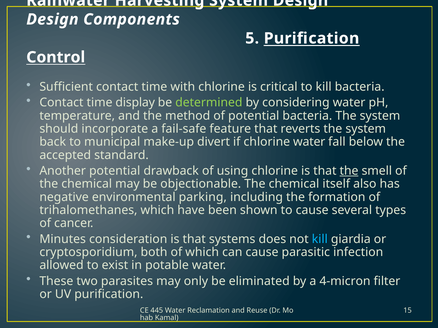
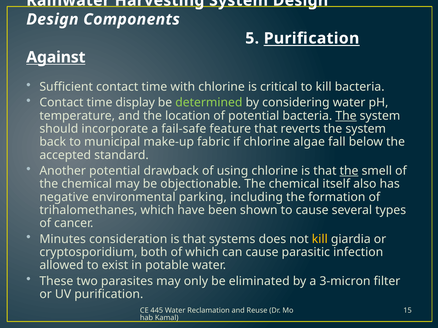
Control: Control -> Against
method: method -> location
The at (346, 116) underline: none -> present
divert: divert -> fabric
chlorine water: water -> algae
kill at (320, 239) colour: light blue -> yellow
4-micron: 4-micron -> 3-micron
